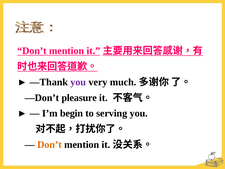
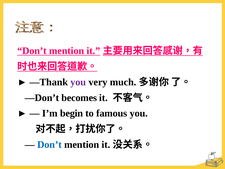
pleasure: pleasure -> becomes
serving: serving -> famous
Don’t at (49, 144) colour: orange -> blue
